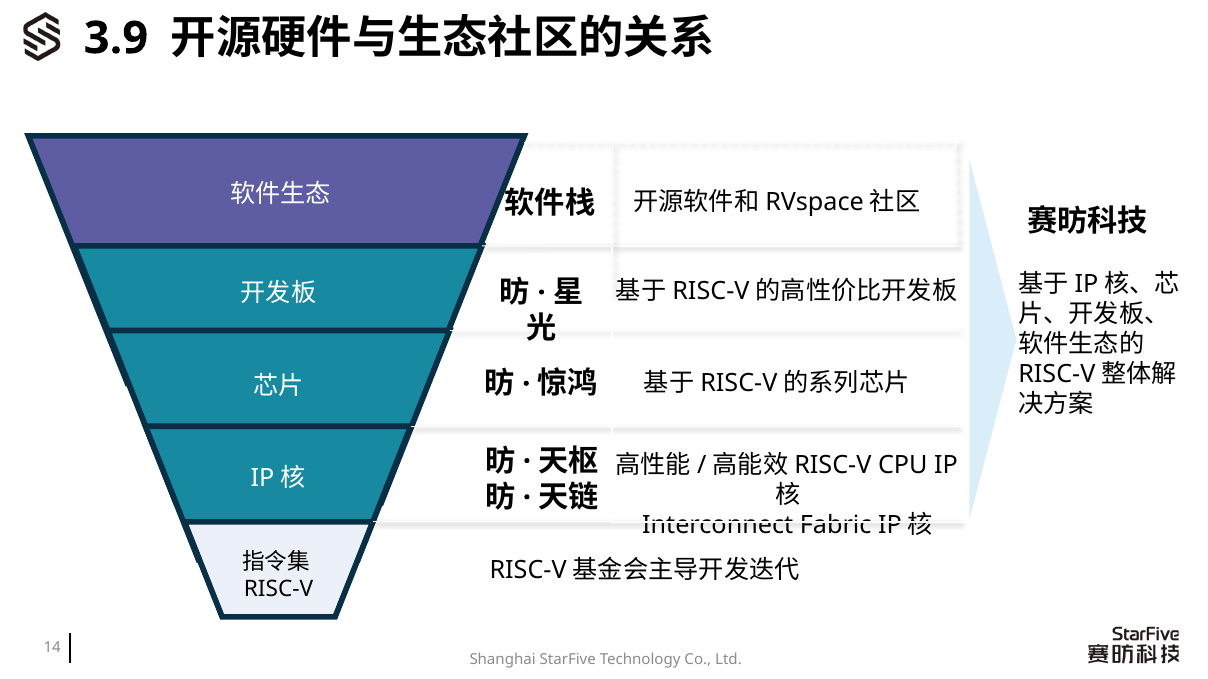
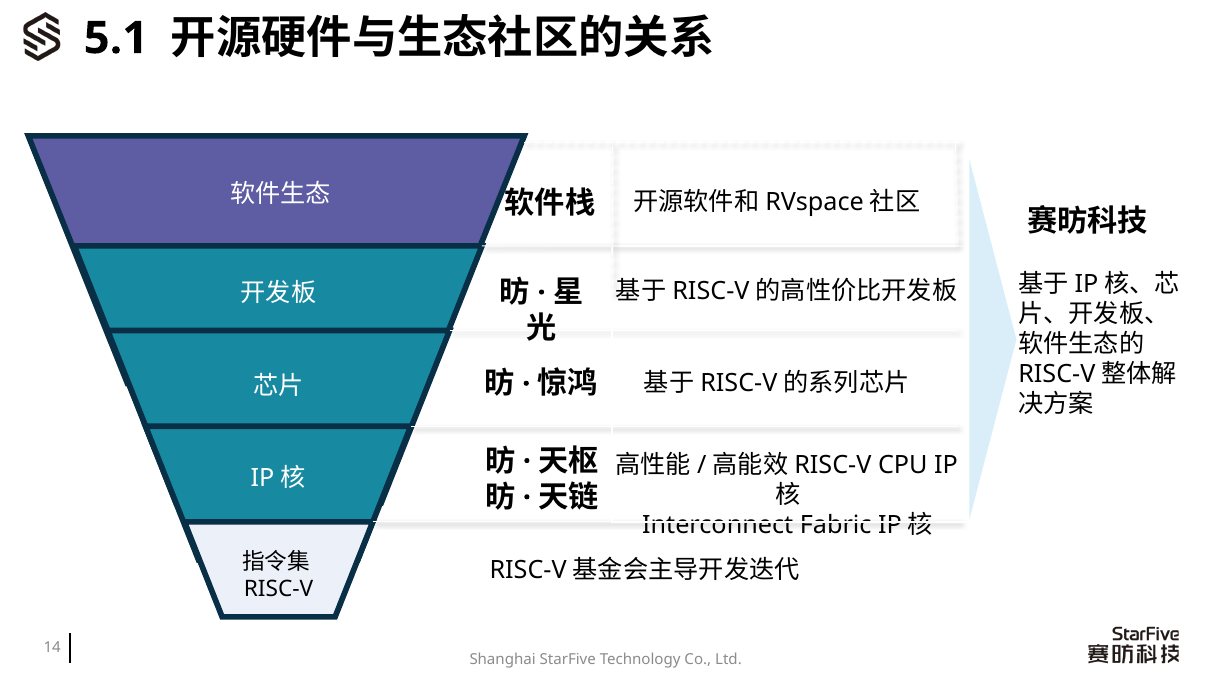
3.9: 3.9 -> 5.1
